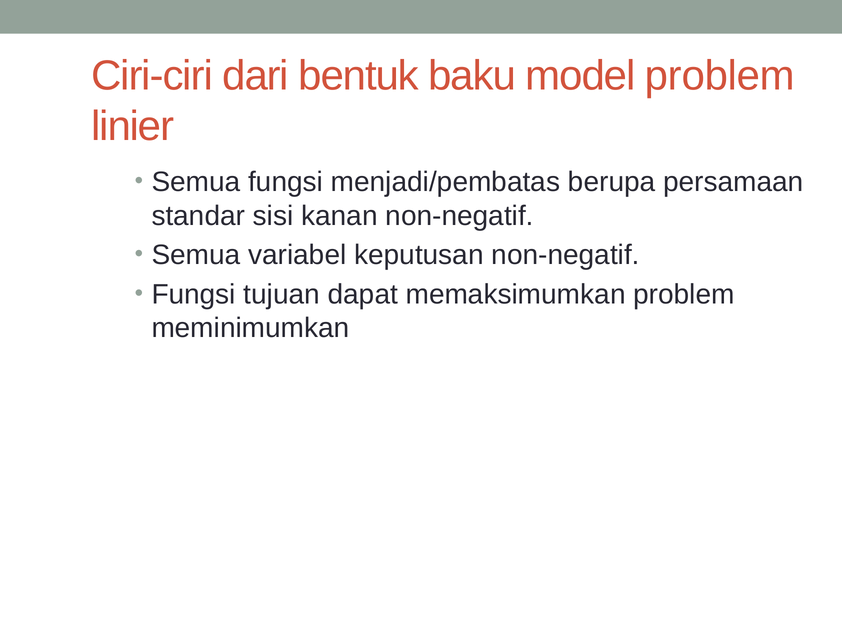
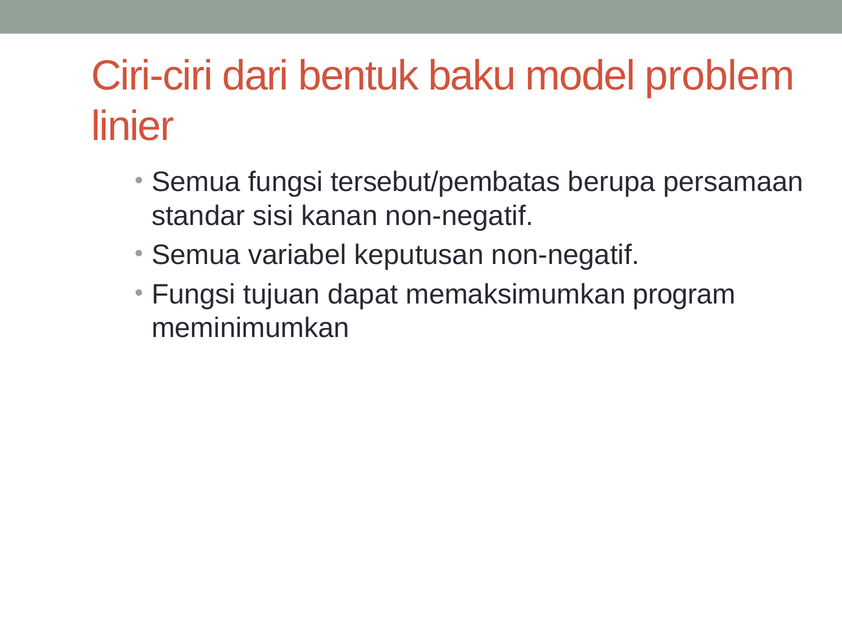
menjadi/pembatas: menjadi/pembatas -> tersebut/pembatas
memaksimumkan problem: problem -> program
